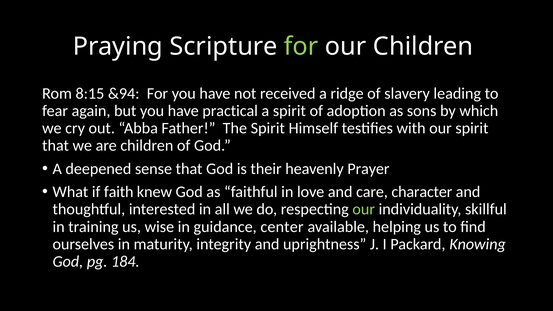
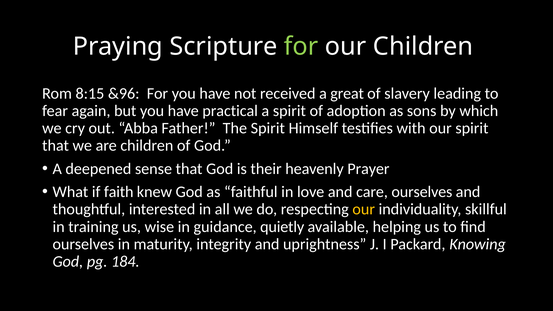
&94: &94 -> &96
ridge: ridge -> great
care character: character -> ourselves
our at (364, 209) colour: light green -> yellow
center: center -> quietly
